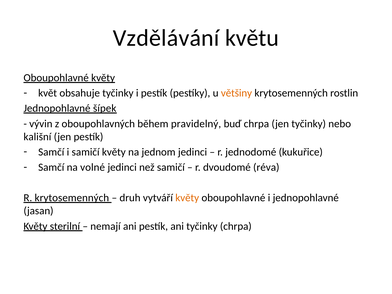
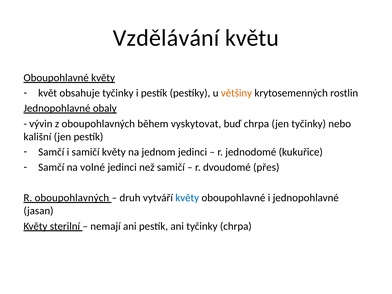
šípek: šípek -> obaly
pravidelný: pravidelný -> vyskytovat
réva: réva -> přes
R krytosemenných: krytosemenných -> oboupohlavných
květy at (187, 198) colour: orange -> blue
